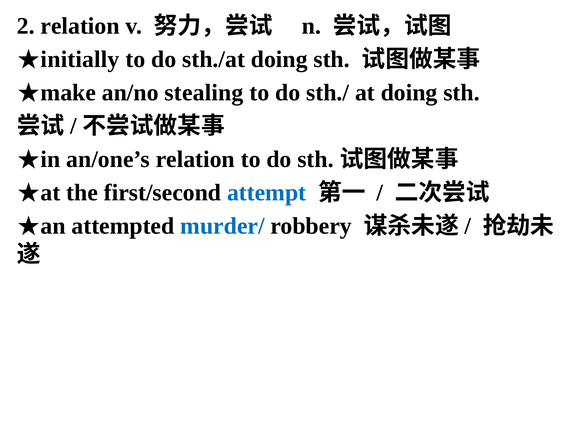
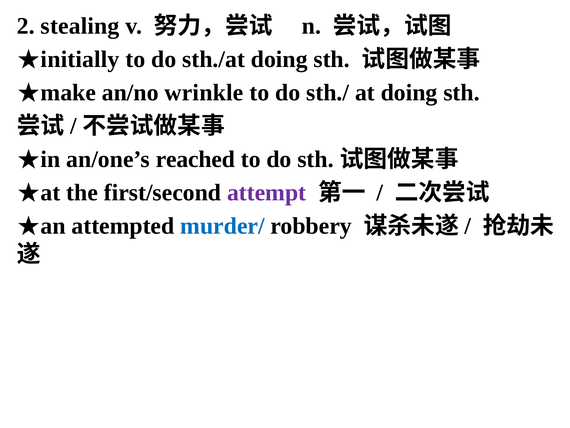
2 relation: relation -> stealing
stealing: stealing -> wrinkle
an/one’s relation: relation -> reached
attempt colour: blue -> purple
